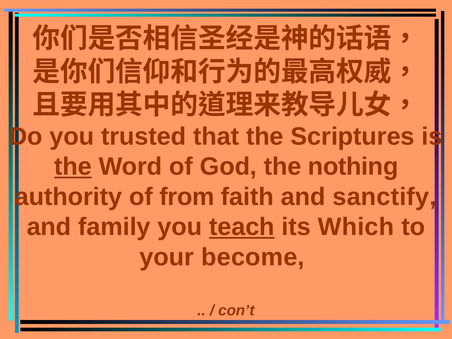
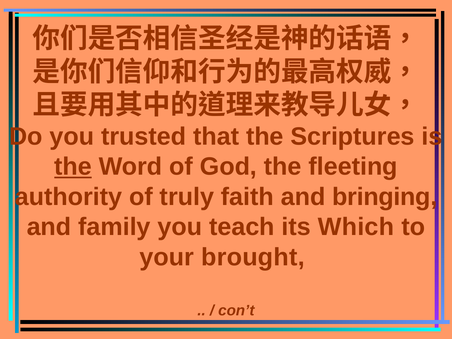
nothing: nothing -> fleeting
from: from -> truly
sanctify: sanctify -> bringing
teach underline: present -> none
become: become -> brought
